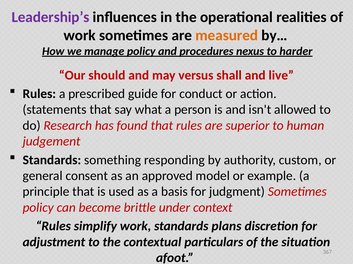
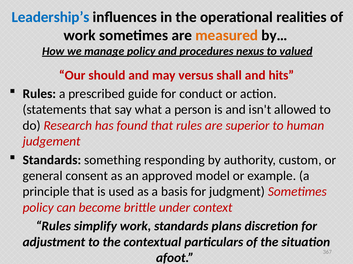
Leadership’s colour: purple -> blue
harder: harder -> valued
live: live -> hits
